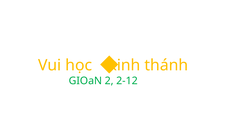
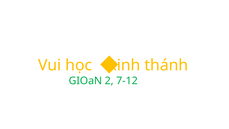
2-12: 2-12 -> 7-12
